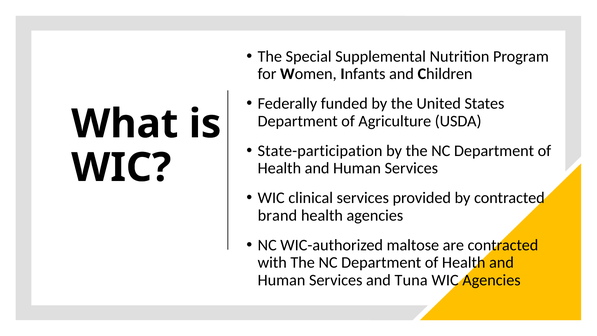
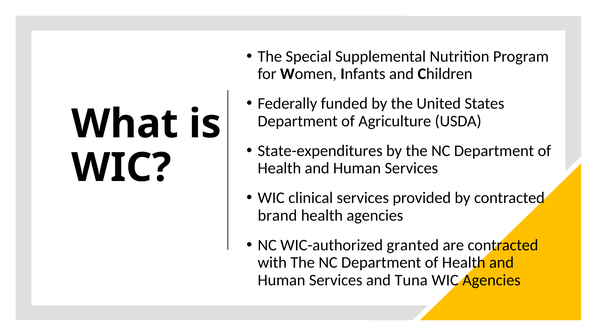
State-participation: State-participation -> State-expenditures
maltose: maltose -> granted
